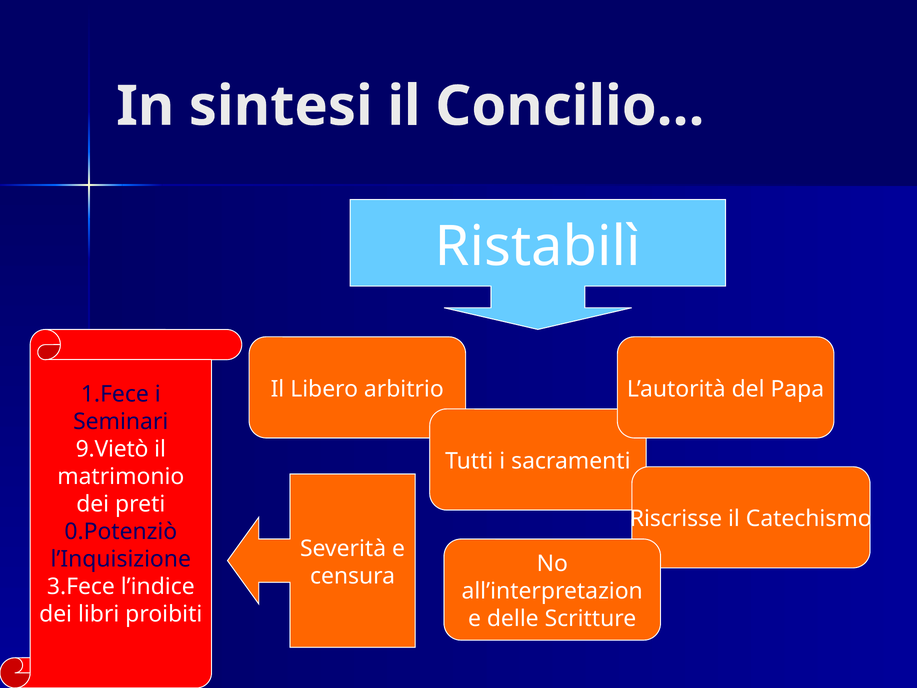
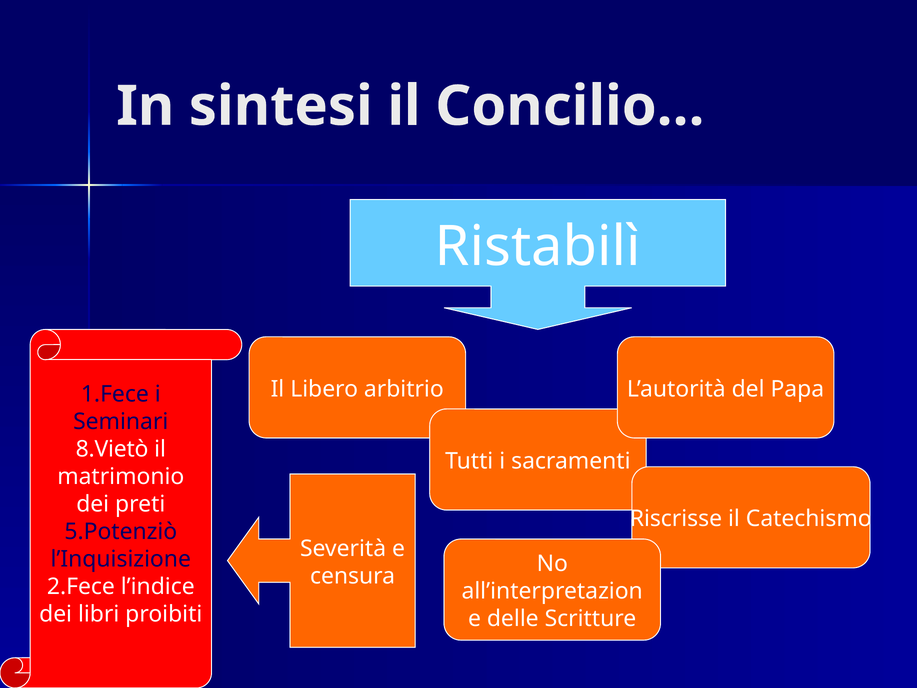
9.Vietò: 9.Vietò -> 8.Vietò
0.Potenziò: 0.Potenziò -> 5.Potenziò
3.Fece: 3.Fece -> 2.Fece
